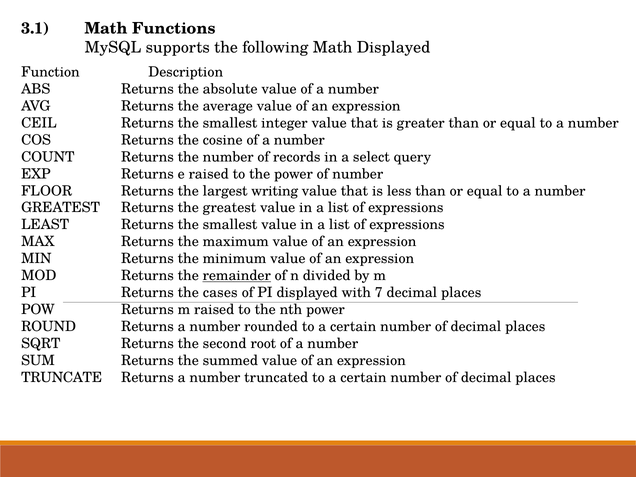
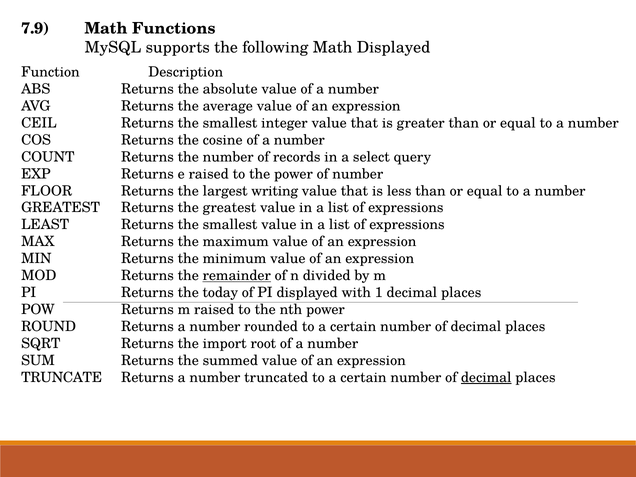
3.1: 3.1 -> 7.9
cases: cases -> today
7: 7 -> 1
second: second -> import
decimal at (486, 377) underline: none -> present
